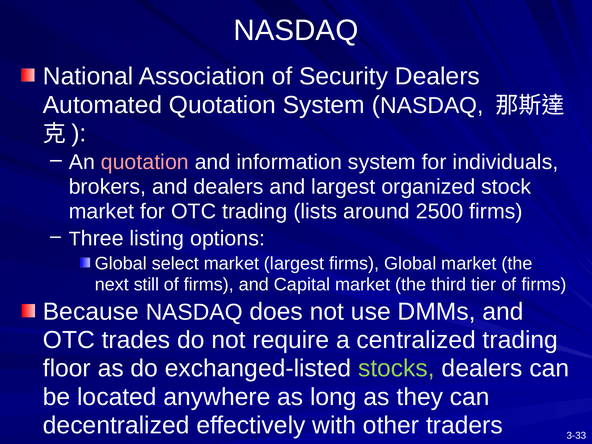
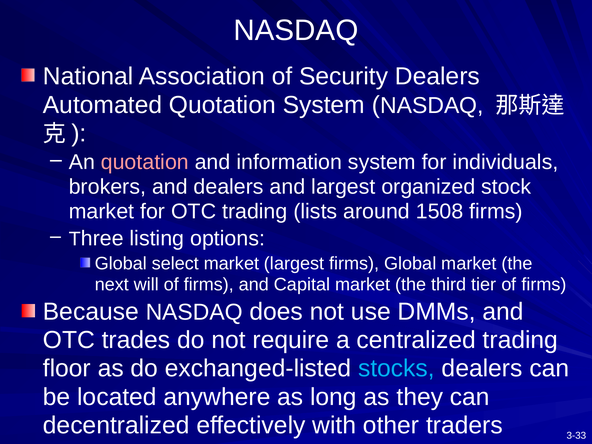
2500: 2500 -> 1508
still: still -> will
stocks colour: light green -> light blue
